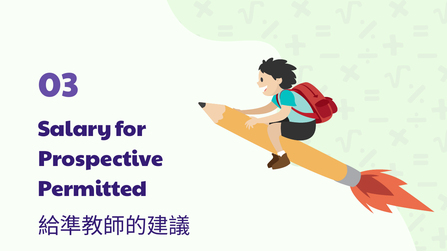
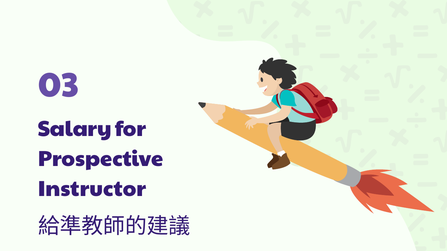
Permitted: Permitted -> Instructor
